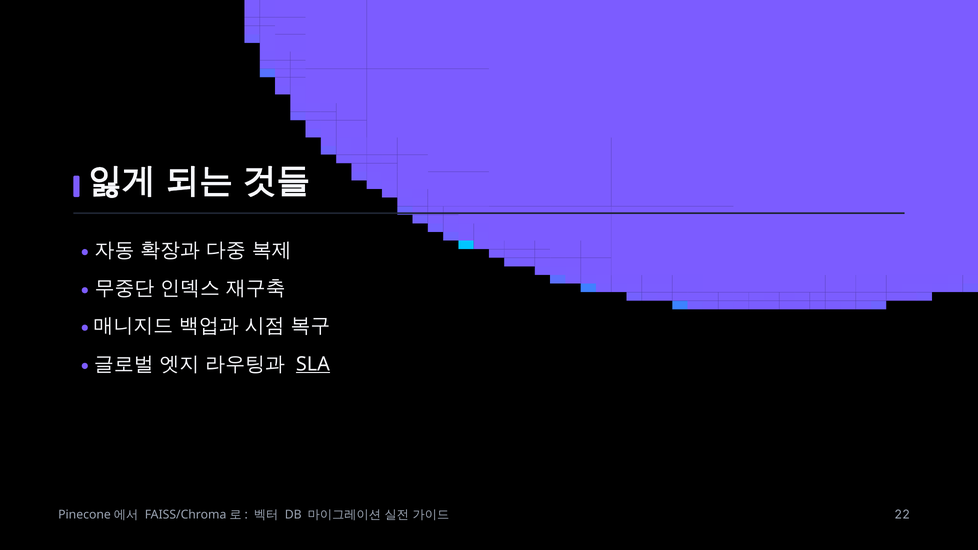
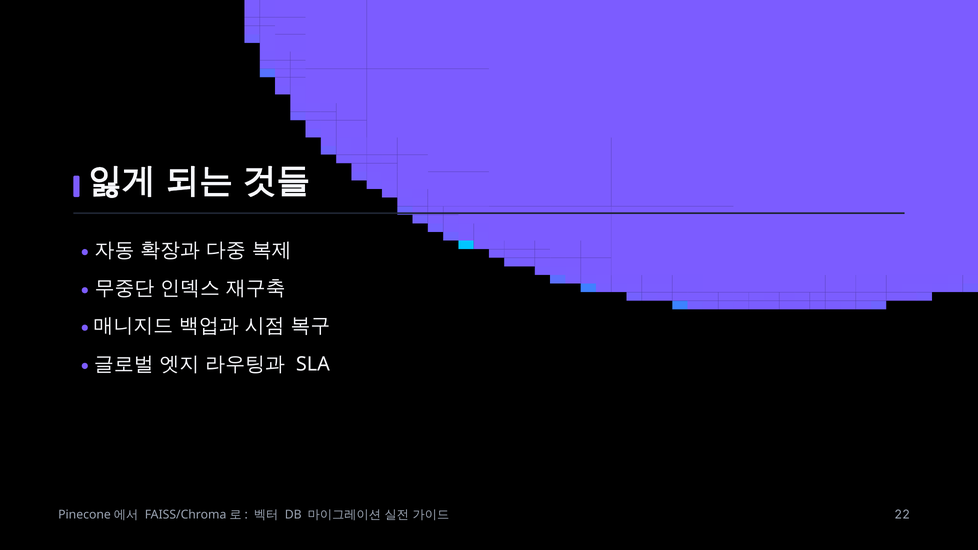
SLA underline: present -> none
